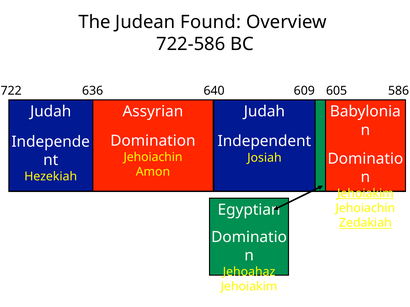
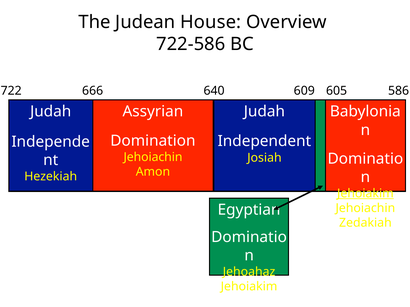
Found: Found -> House
636: 636 -> 666
Zedakiah underline: present -> none
